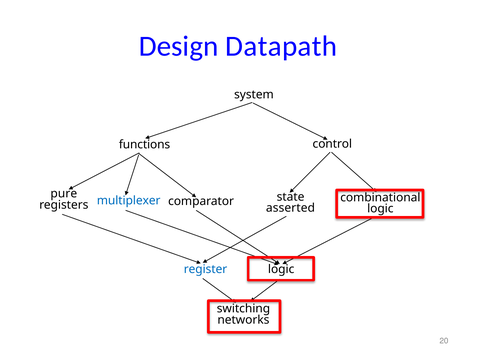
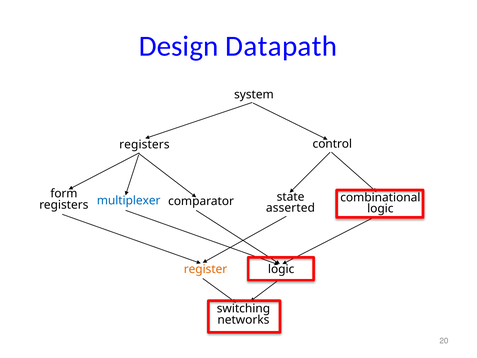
functions at (144, 144): functions -> registers
pure: pure -> form
register colour: blue -> orange
